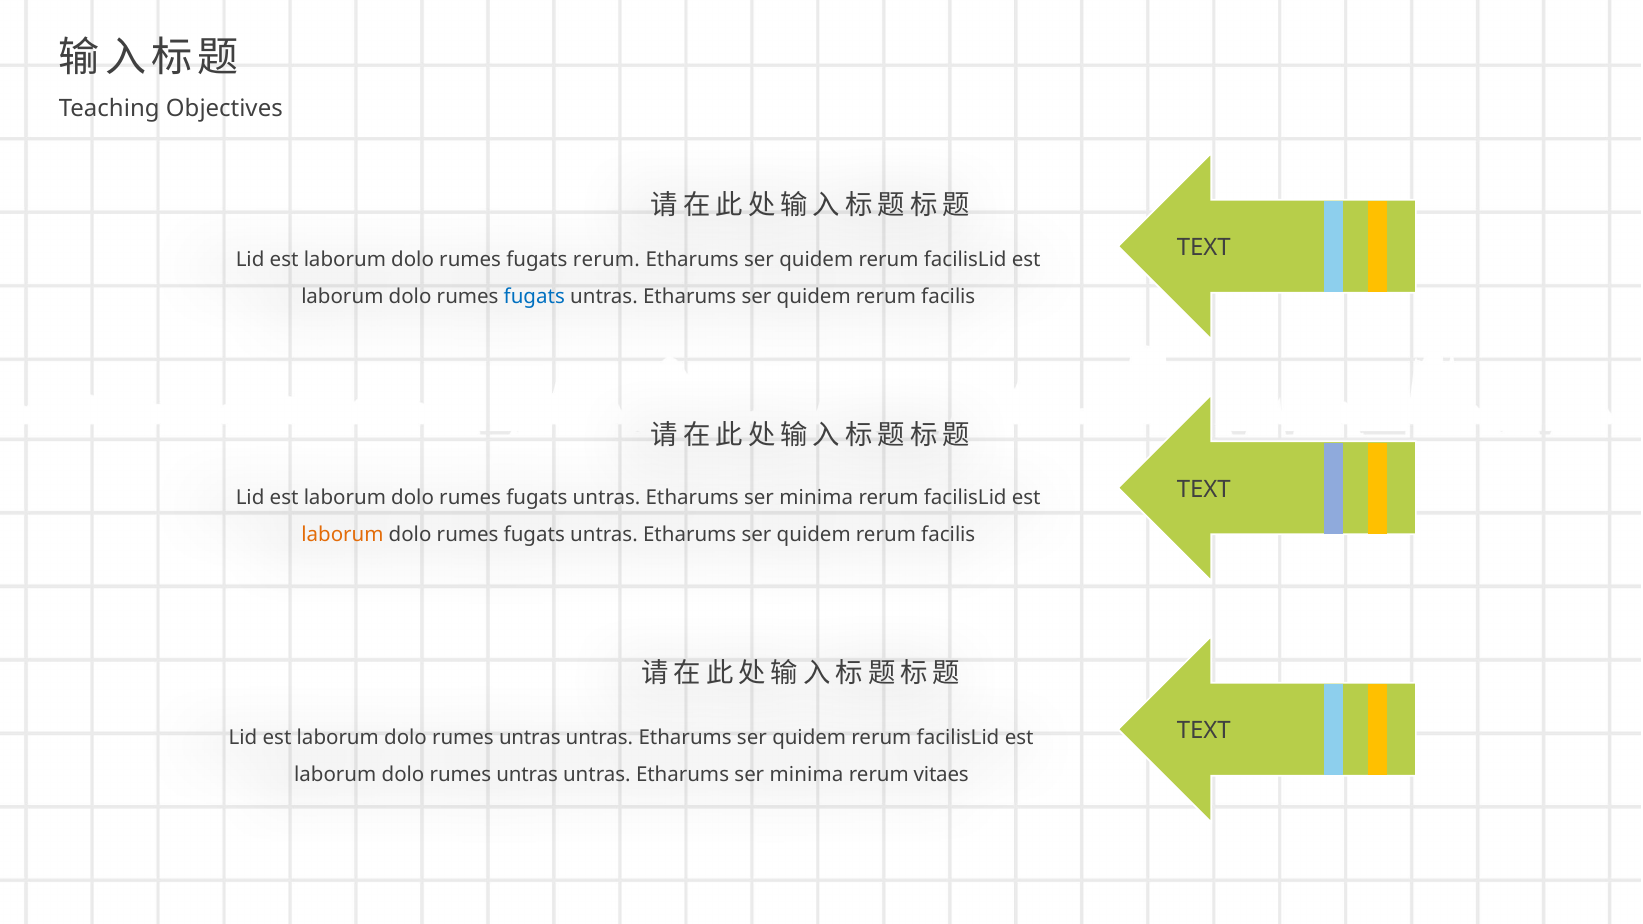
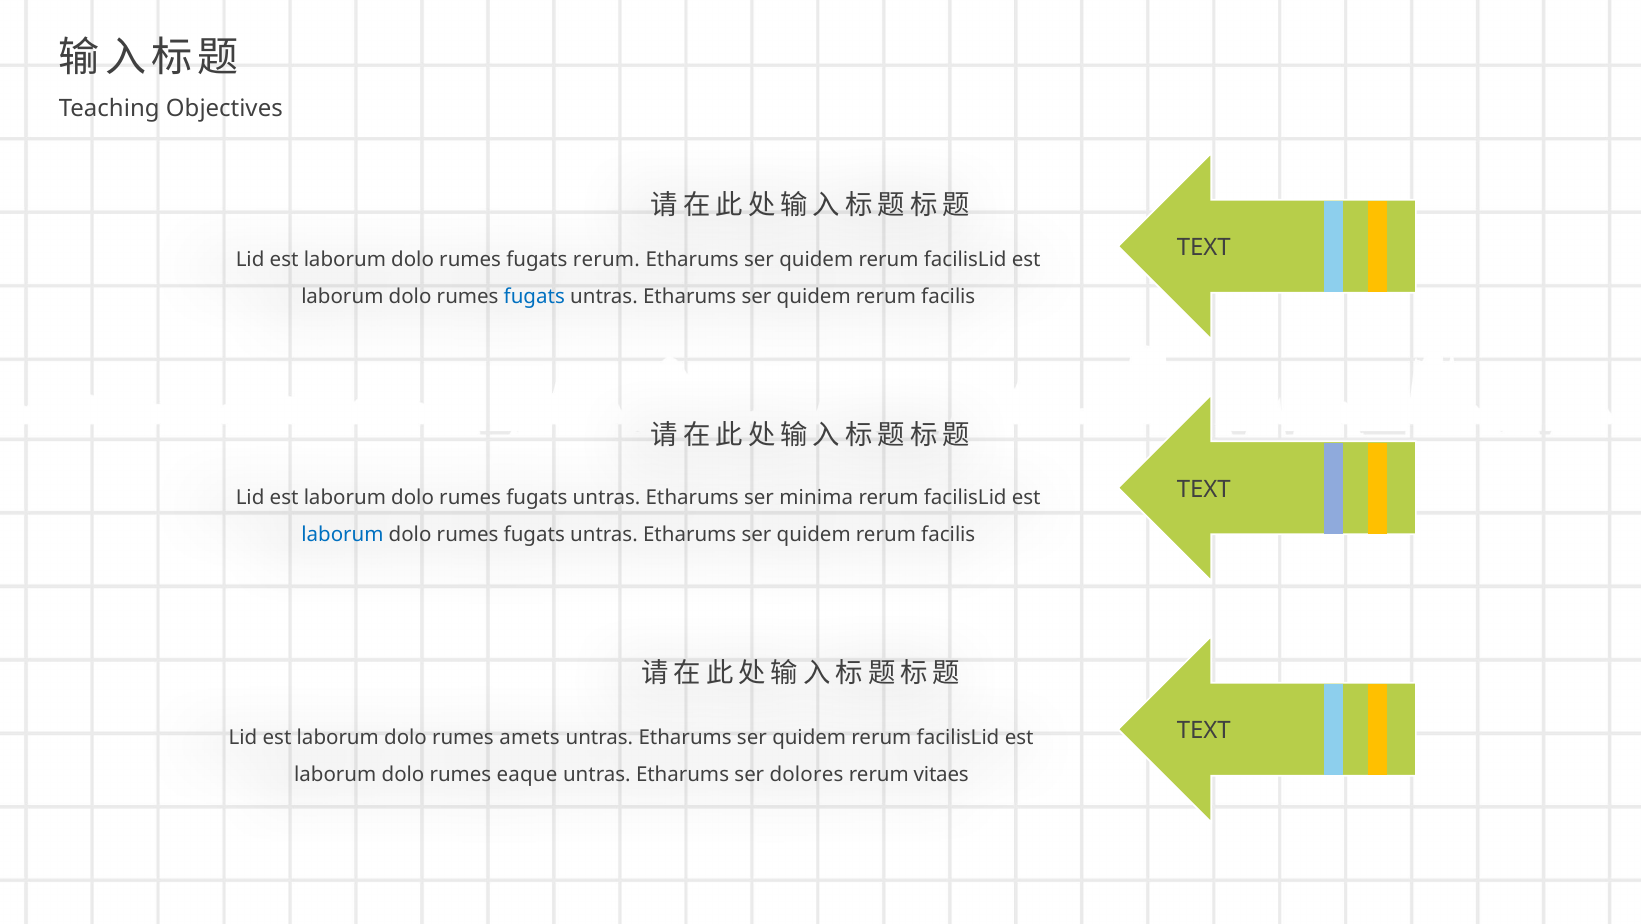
laborum at (342, 535) colour: orange -> blue
untras at (530, 738): untras -> amets
untras at (527, 775): untras -> eaque
minima at (806, 775): minima -> dolores
